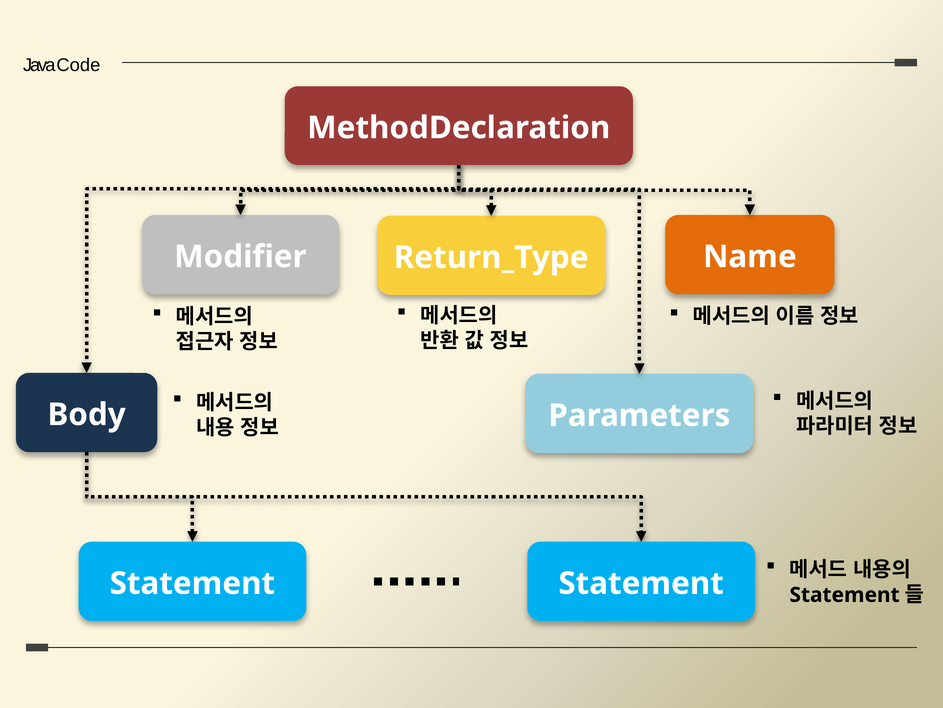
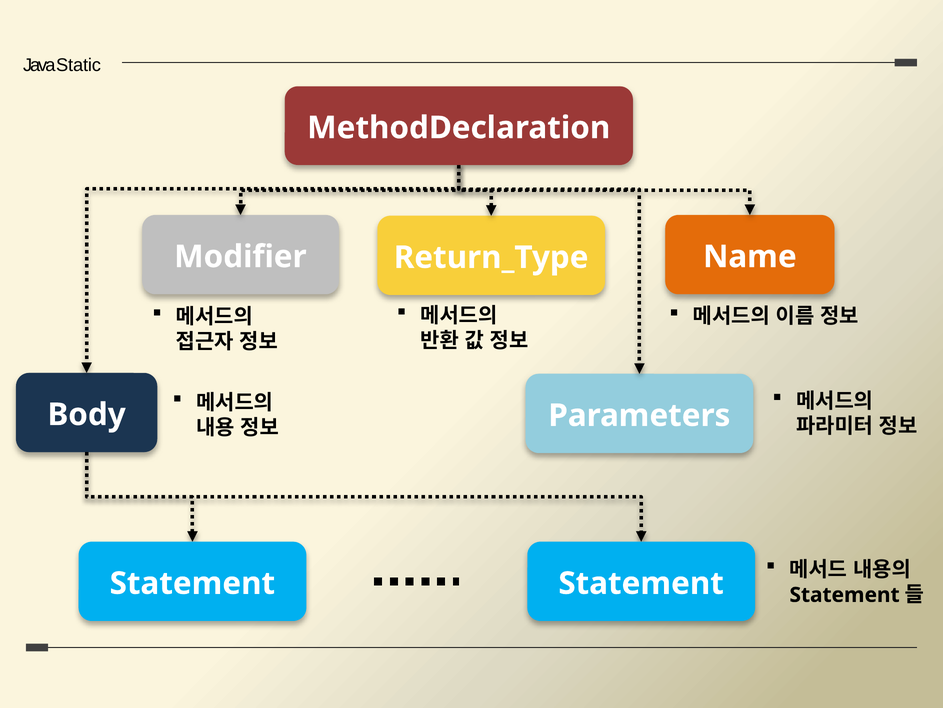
Code: Code -> Static
